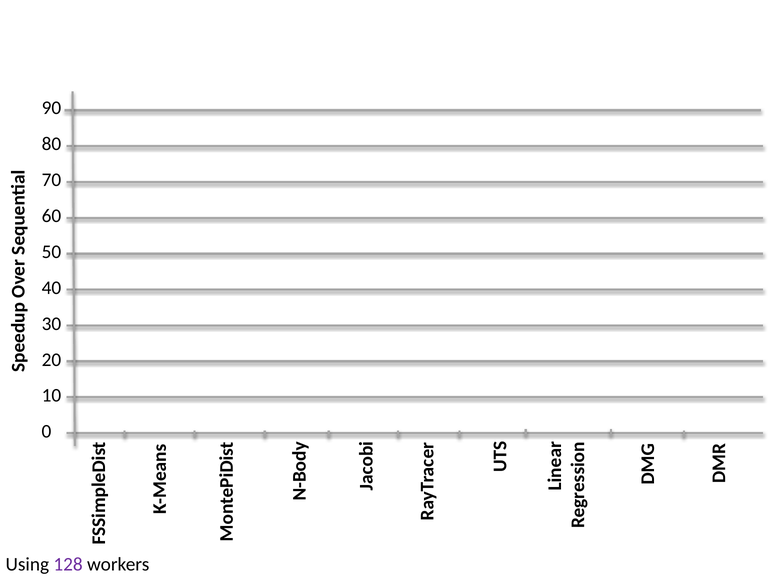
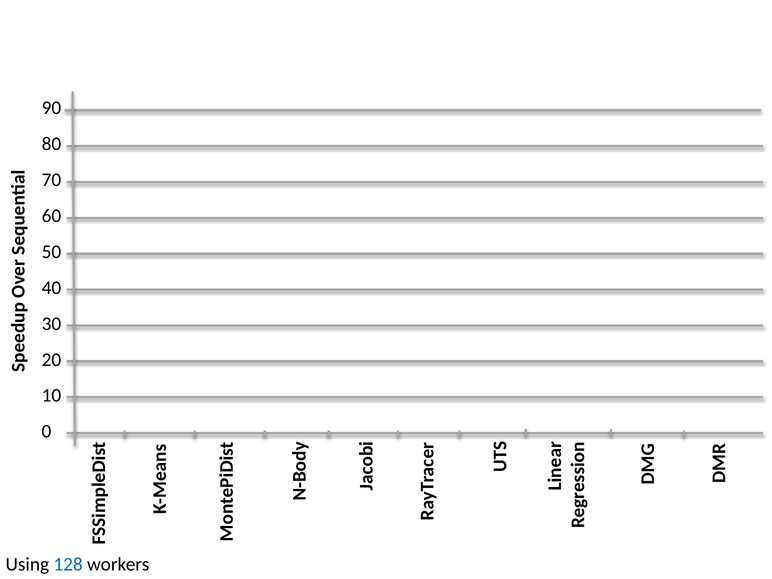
128 colour: purple -> blue
